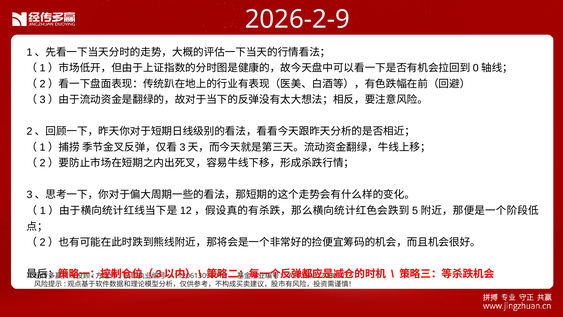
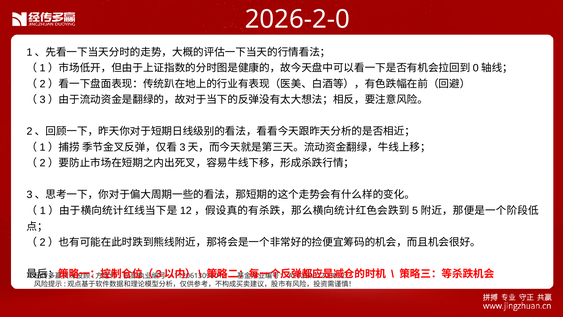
2026-2-9: 2026-2-9 -> 2026-2-0
